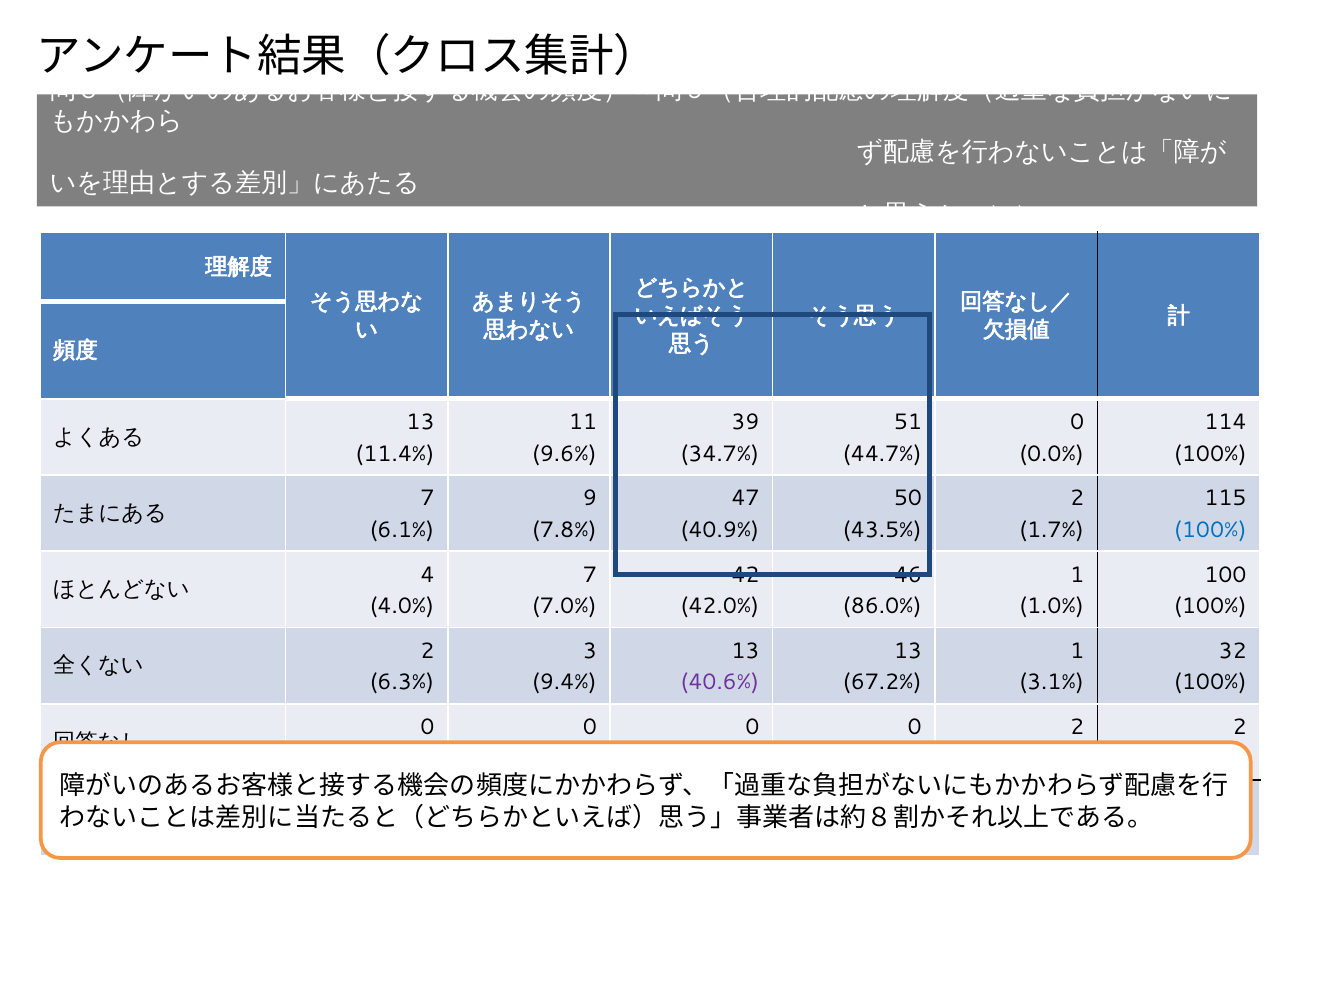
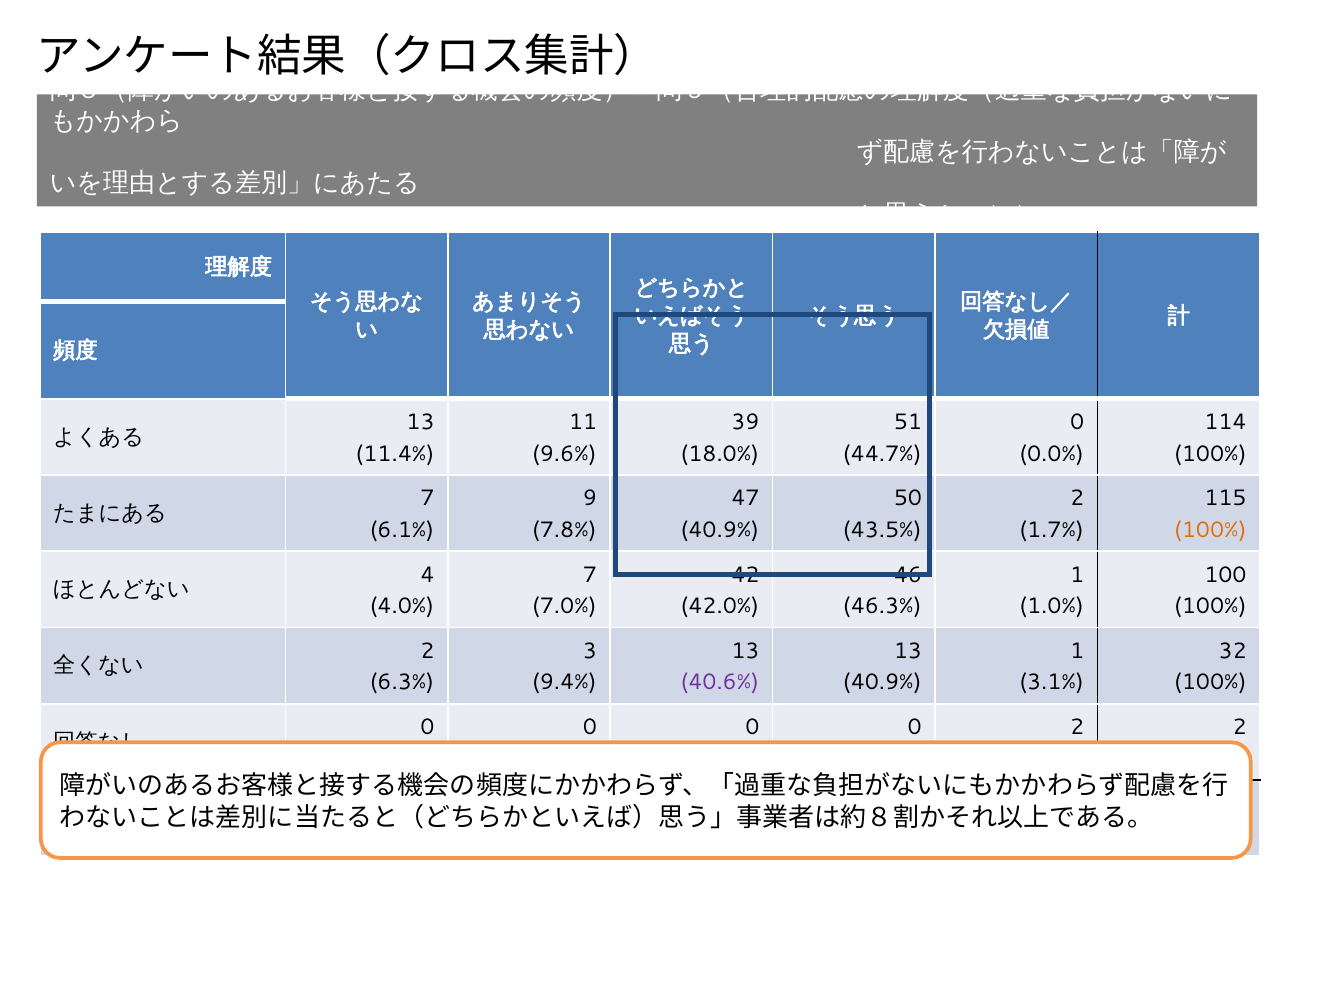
34.7%: 34.7% -> 18.0%
100% at (1210, 530) colour: blue -> orange
86.0%: 86.0% -> 46.3%
67.2% at (882, 682): 67.2% -> 40.9%
